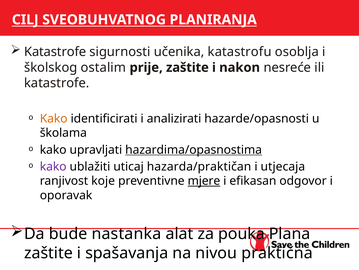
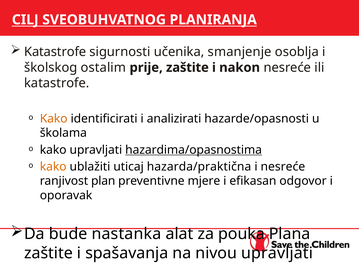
katastrofu: katastrofu -> smanjenje
kako at (53, 166) colour: purple -> orange
hazarda/praktičan: hazarda/praktičan -> hazarda/praktična
i utjecaja: utjecaja -> nesreće
koje: koje -> plan
mjere underline: present -> none
nivou praktična: praktična -> upravljati
